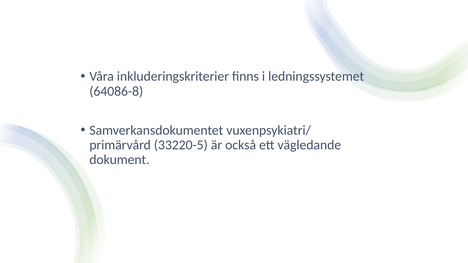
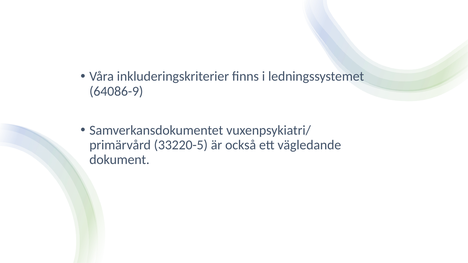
64086-8: 64086-8 -> 64086-9
